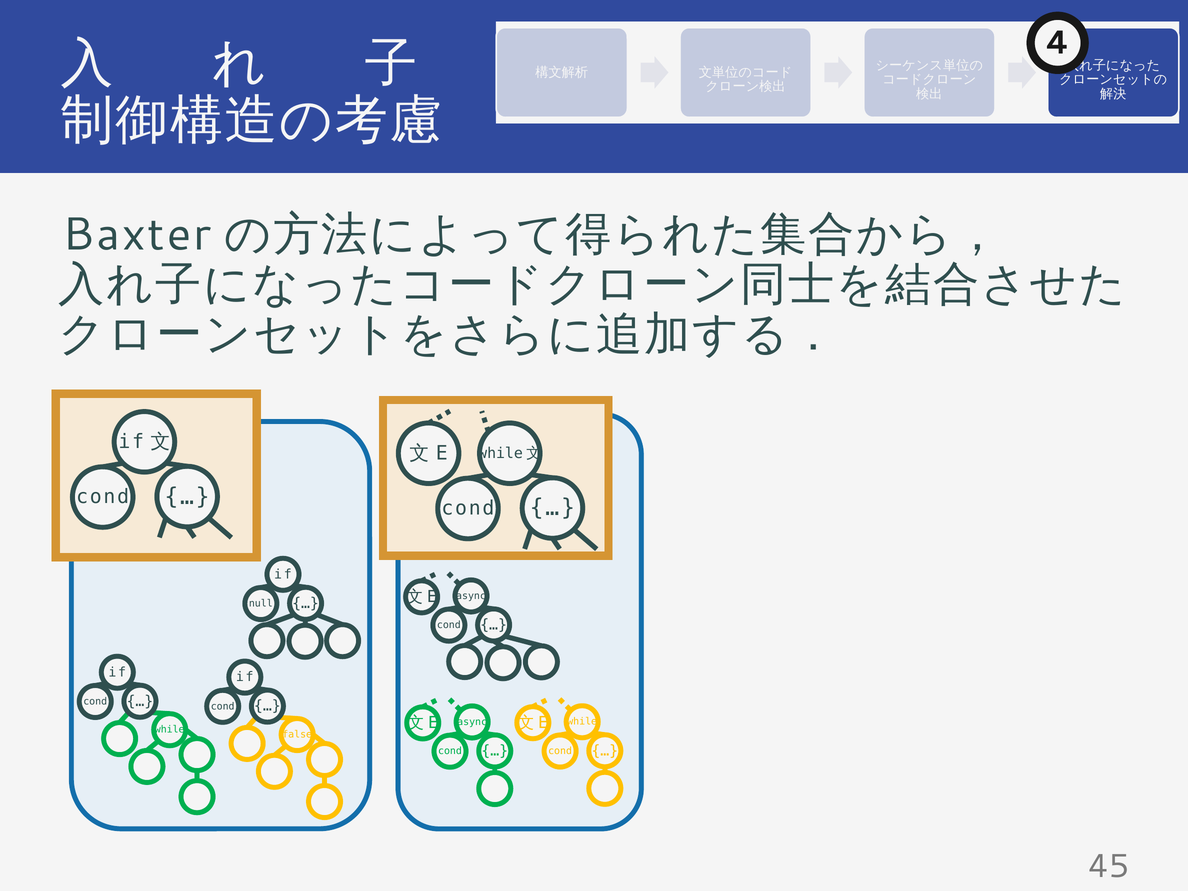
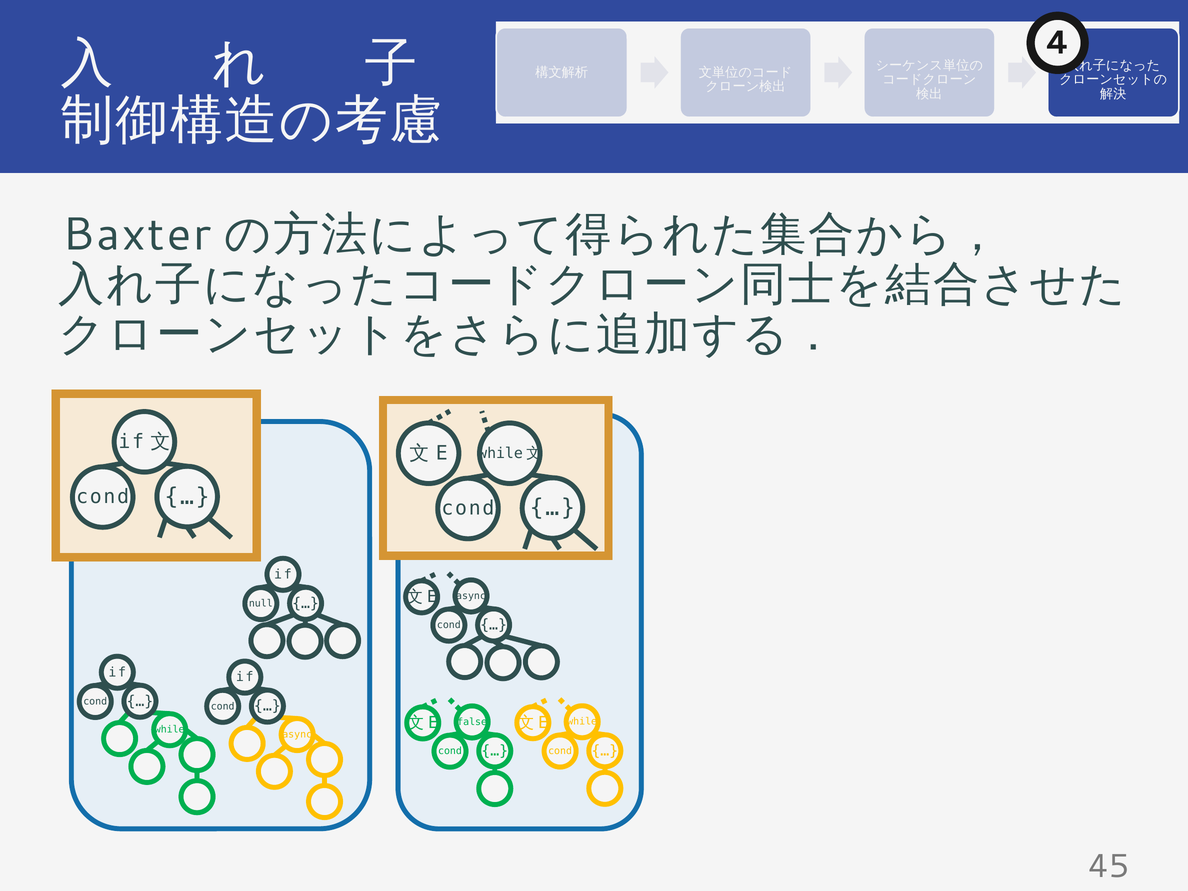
async at (472, 722): async -> false
false at (297, 734): false -> async
